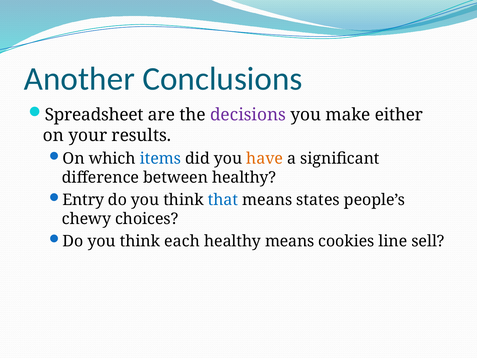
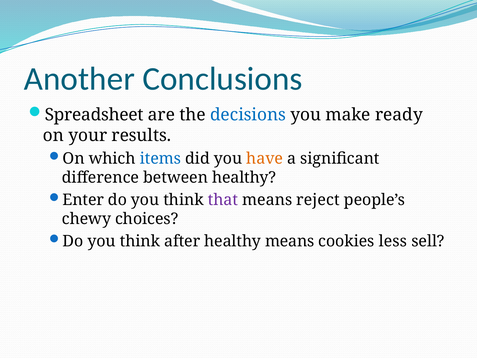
decisions colour: purple -> blue
either: either -> ready
Entry: Entry -> Enter
that colour: blue -> purple
states: states -> reject
each: each -> after
line: line -> less
